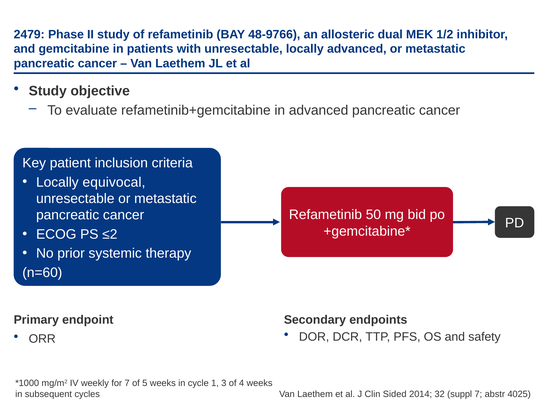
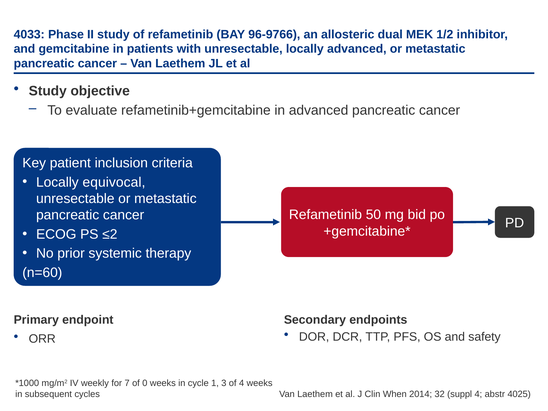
2479: 2479 -> 4033
48-9766: 48-9766 -> 96-9766
5: 5 -> 0
Sided: Sided -> When
suppl 7: 7 -> 4
